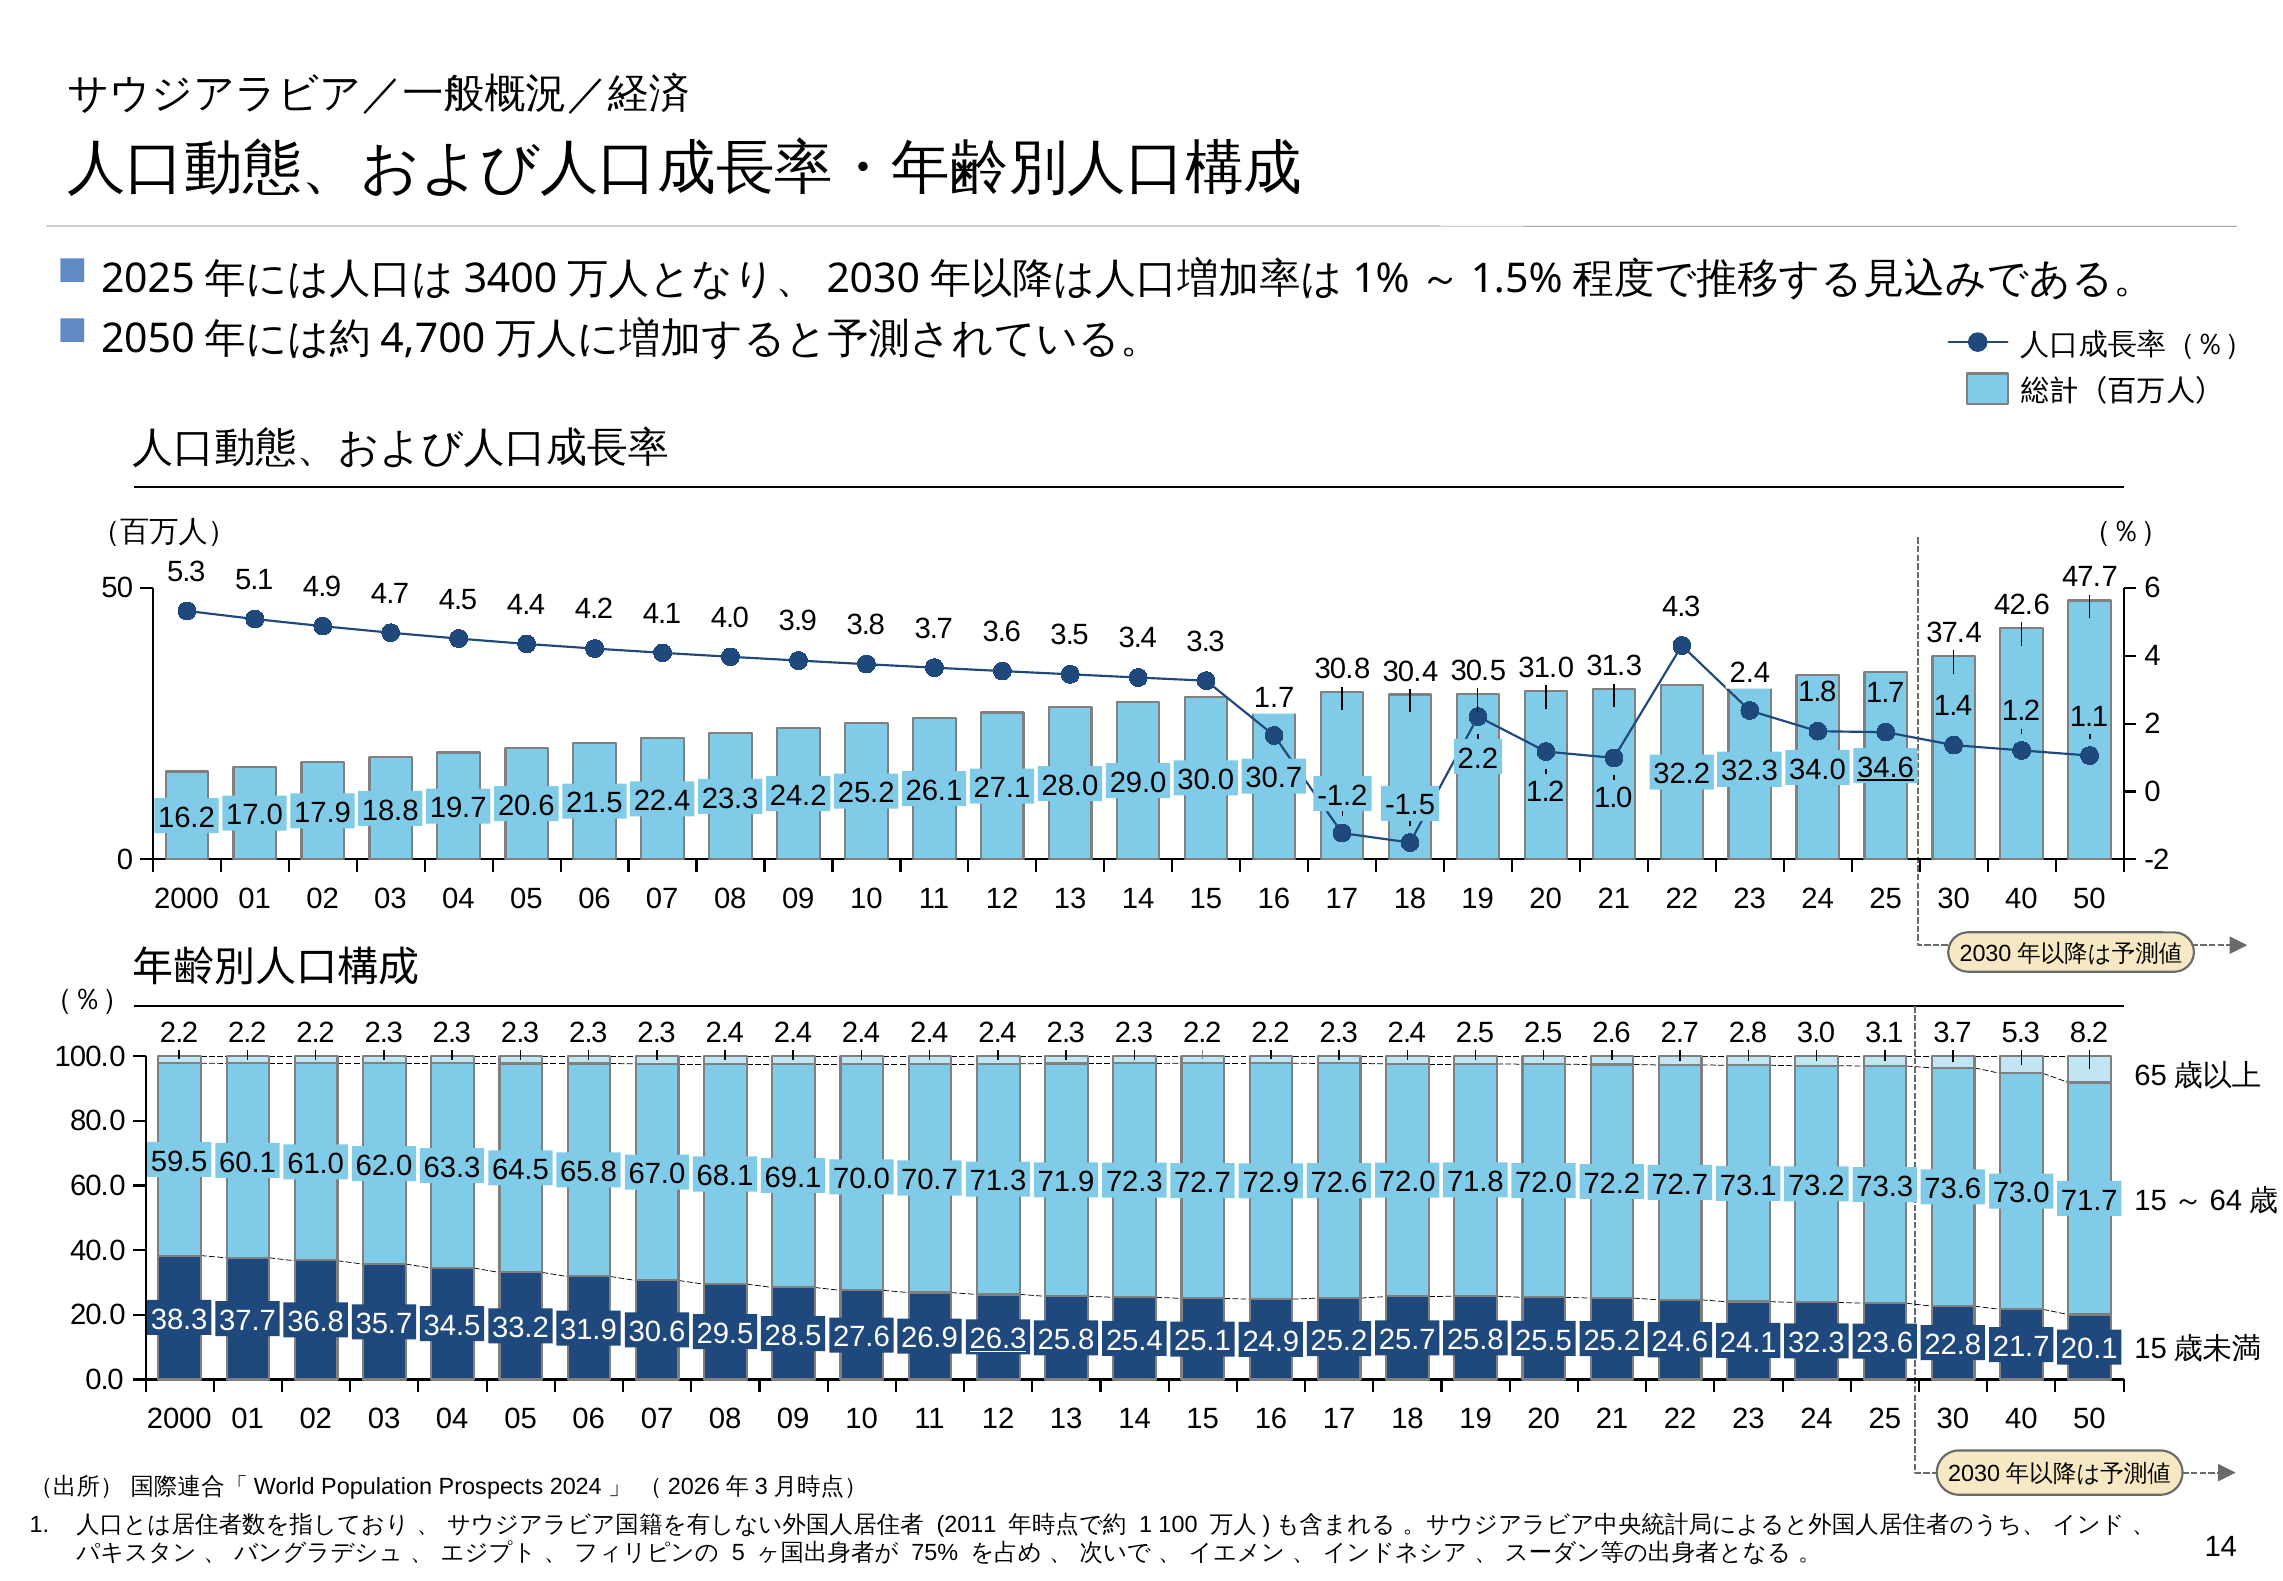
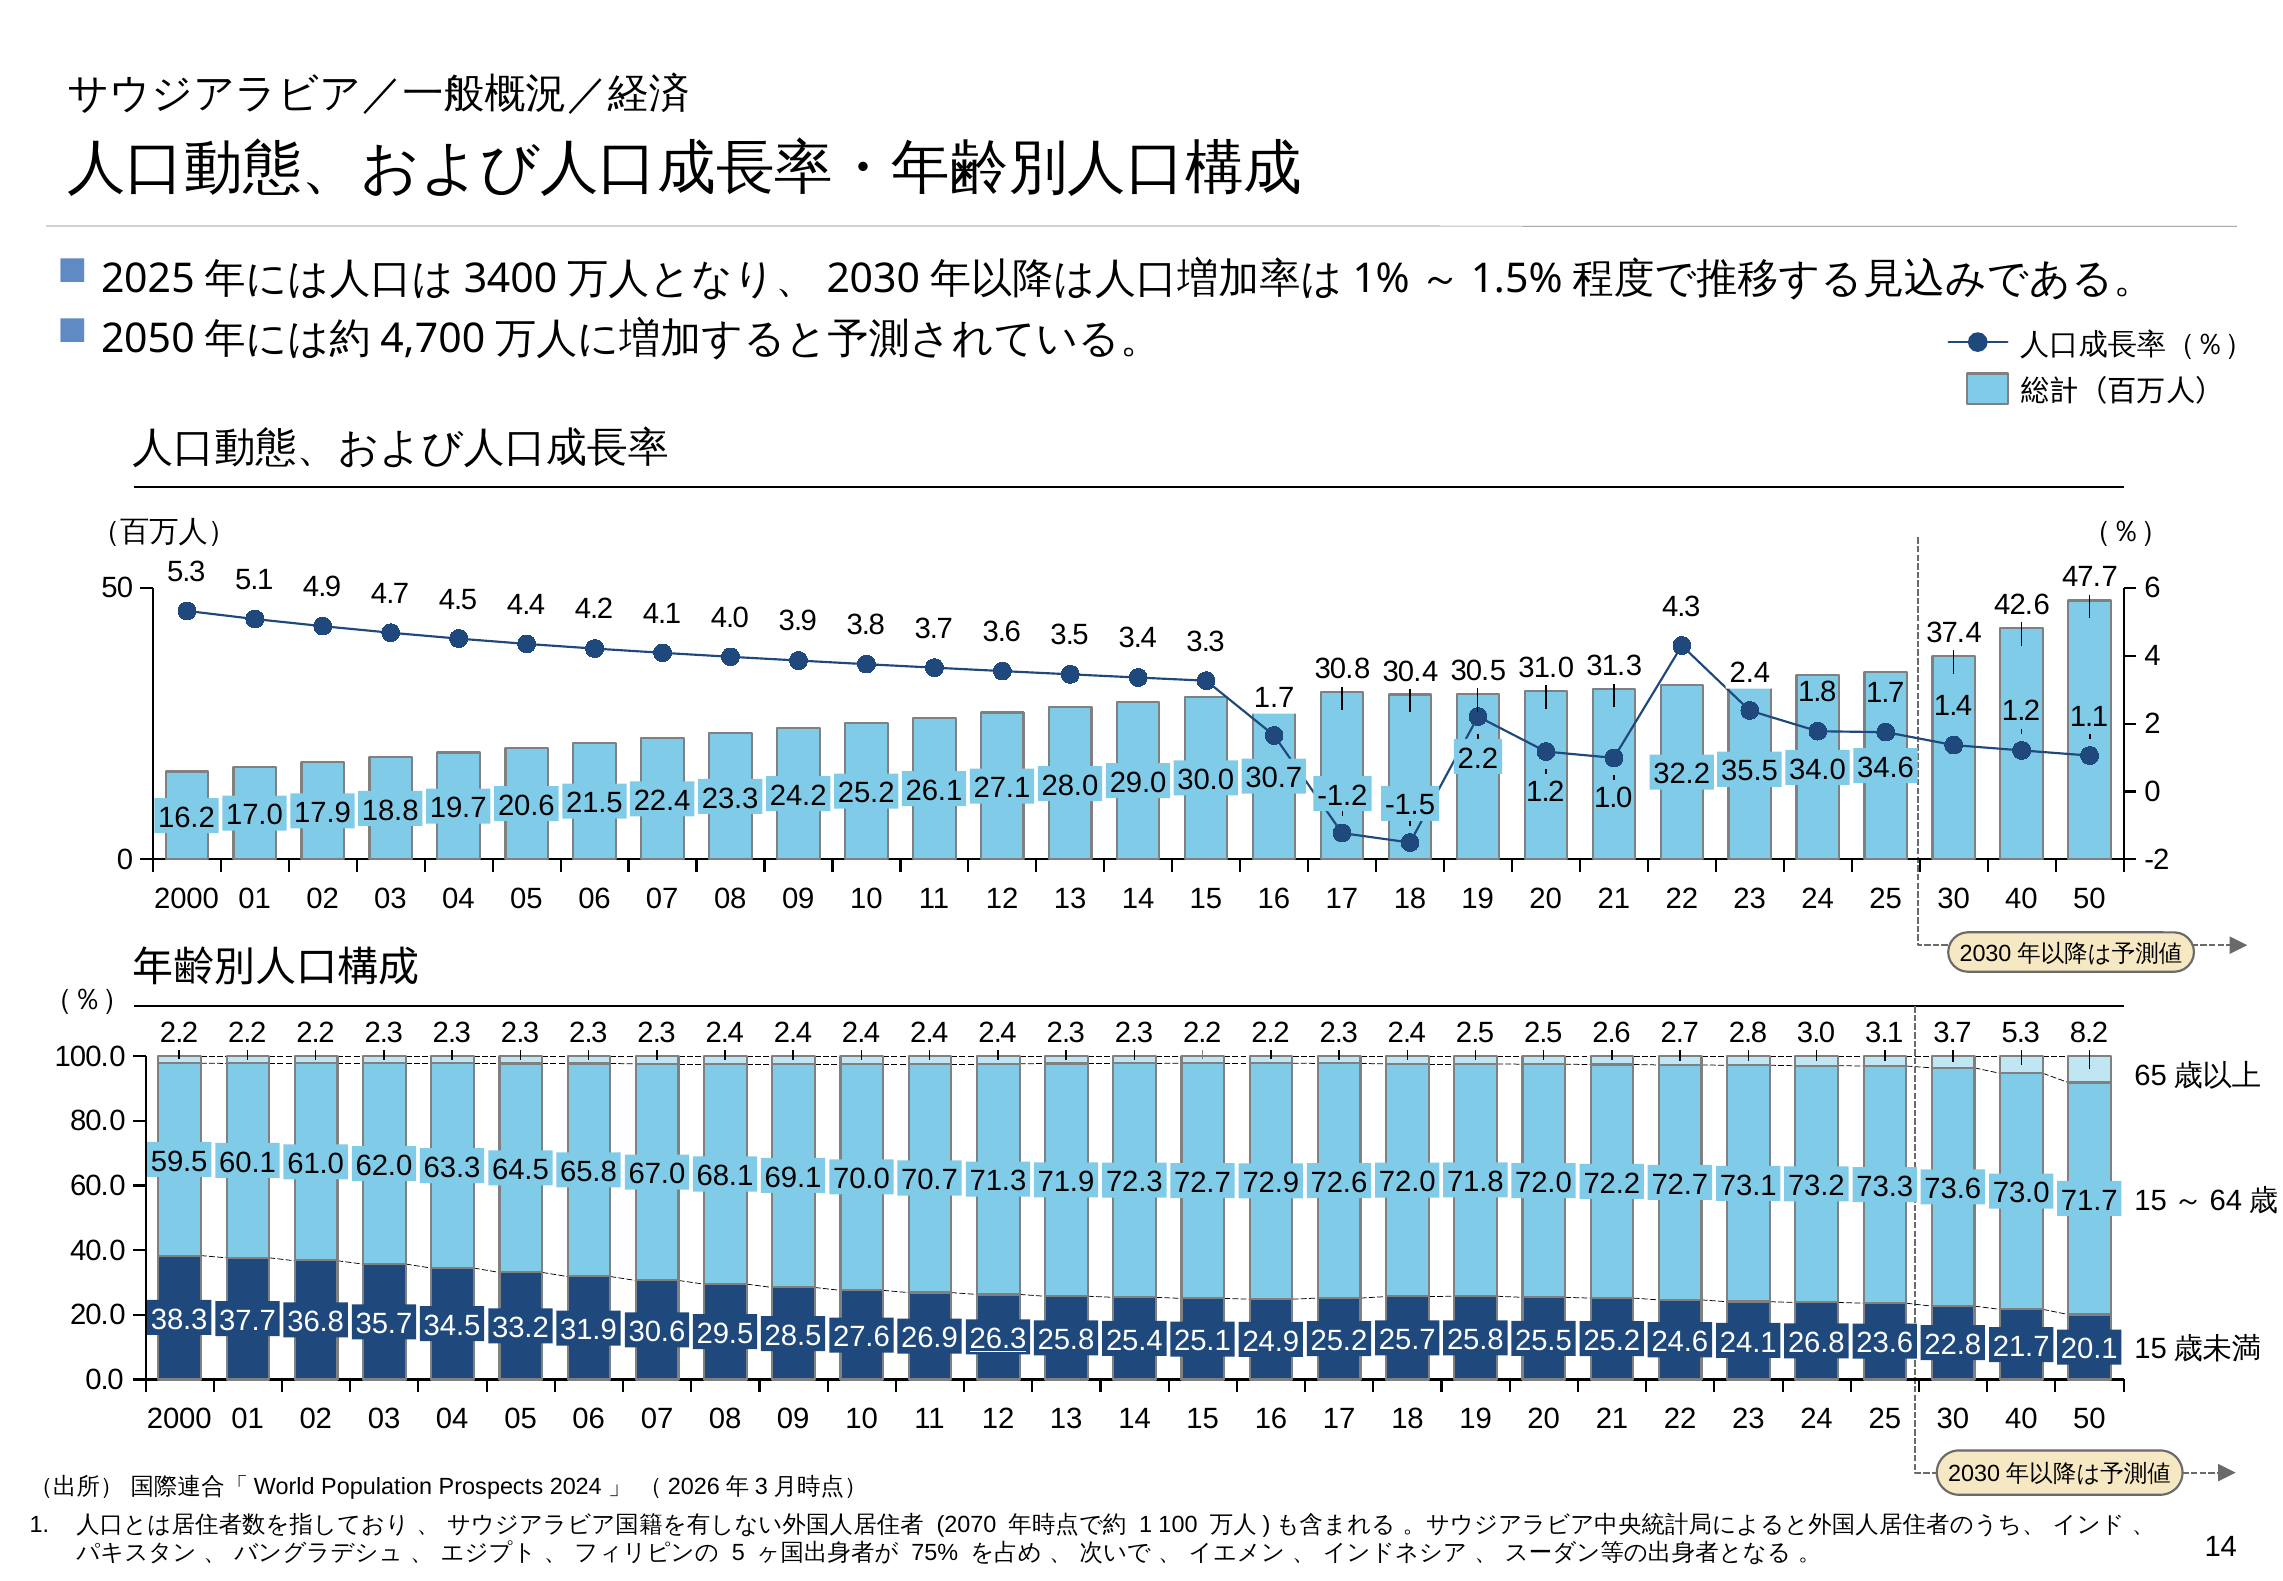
34.6 underline: present -> none
32.3 at (1749, 771): 32.3 -> 35.5
32.3 at (1816, 1343): 32.3 -> 26.8
2011: 2011 -> 2070
